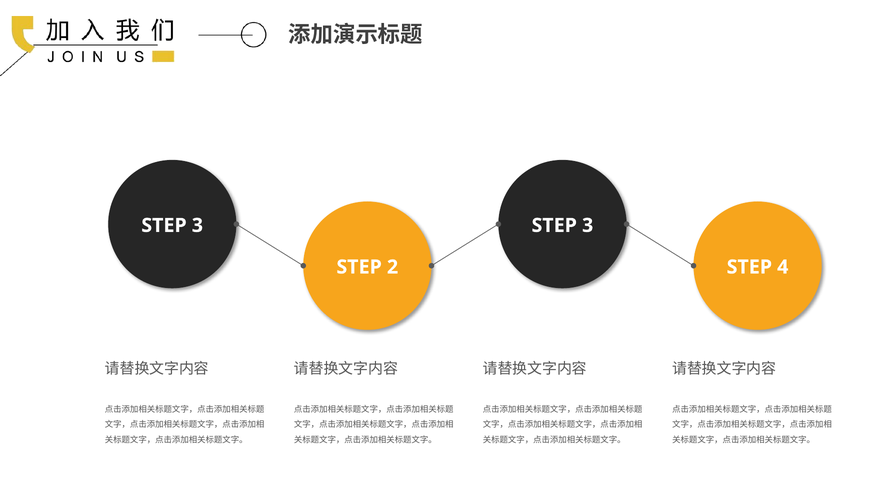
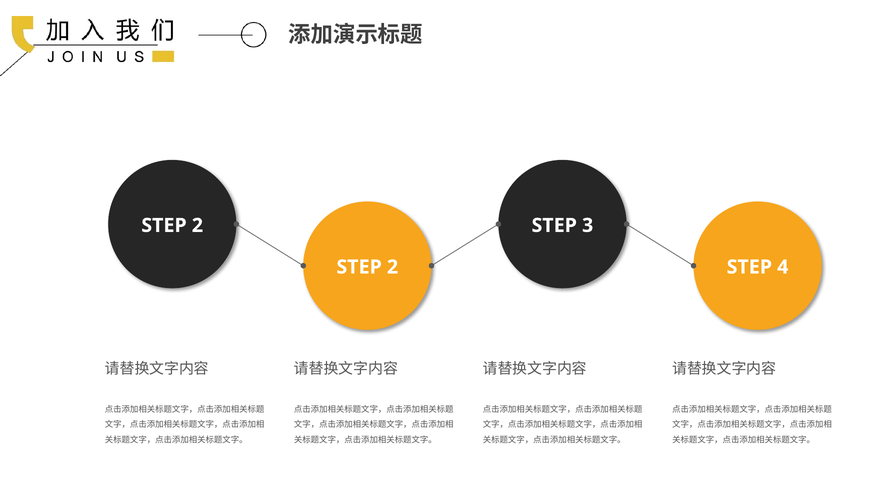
3 at (197, 225): 3 -> 2
